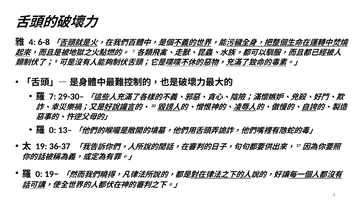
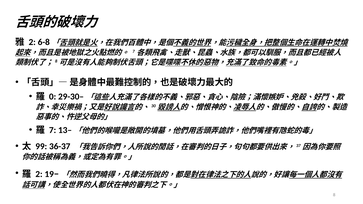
4 at (32, 42): 4 -> 2
7: 7 -> 0
0 at (53, 130): 0 -> 7
19 at (41, 147): 19 -> 99
0 at (39, 174): 0 -> 2
